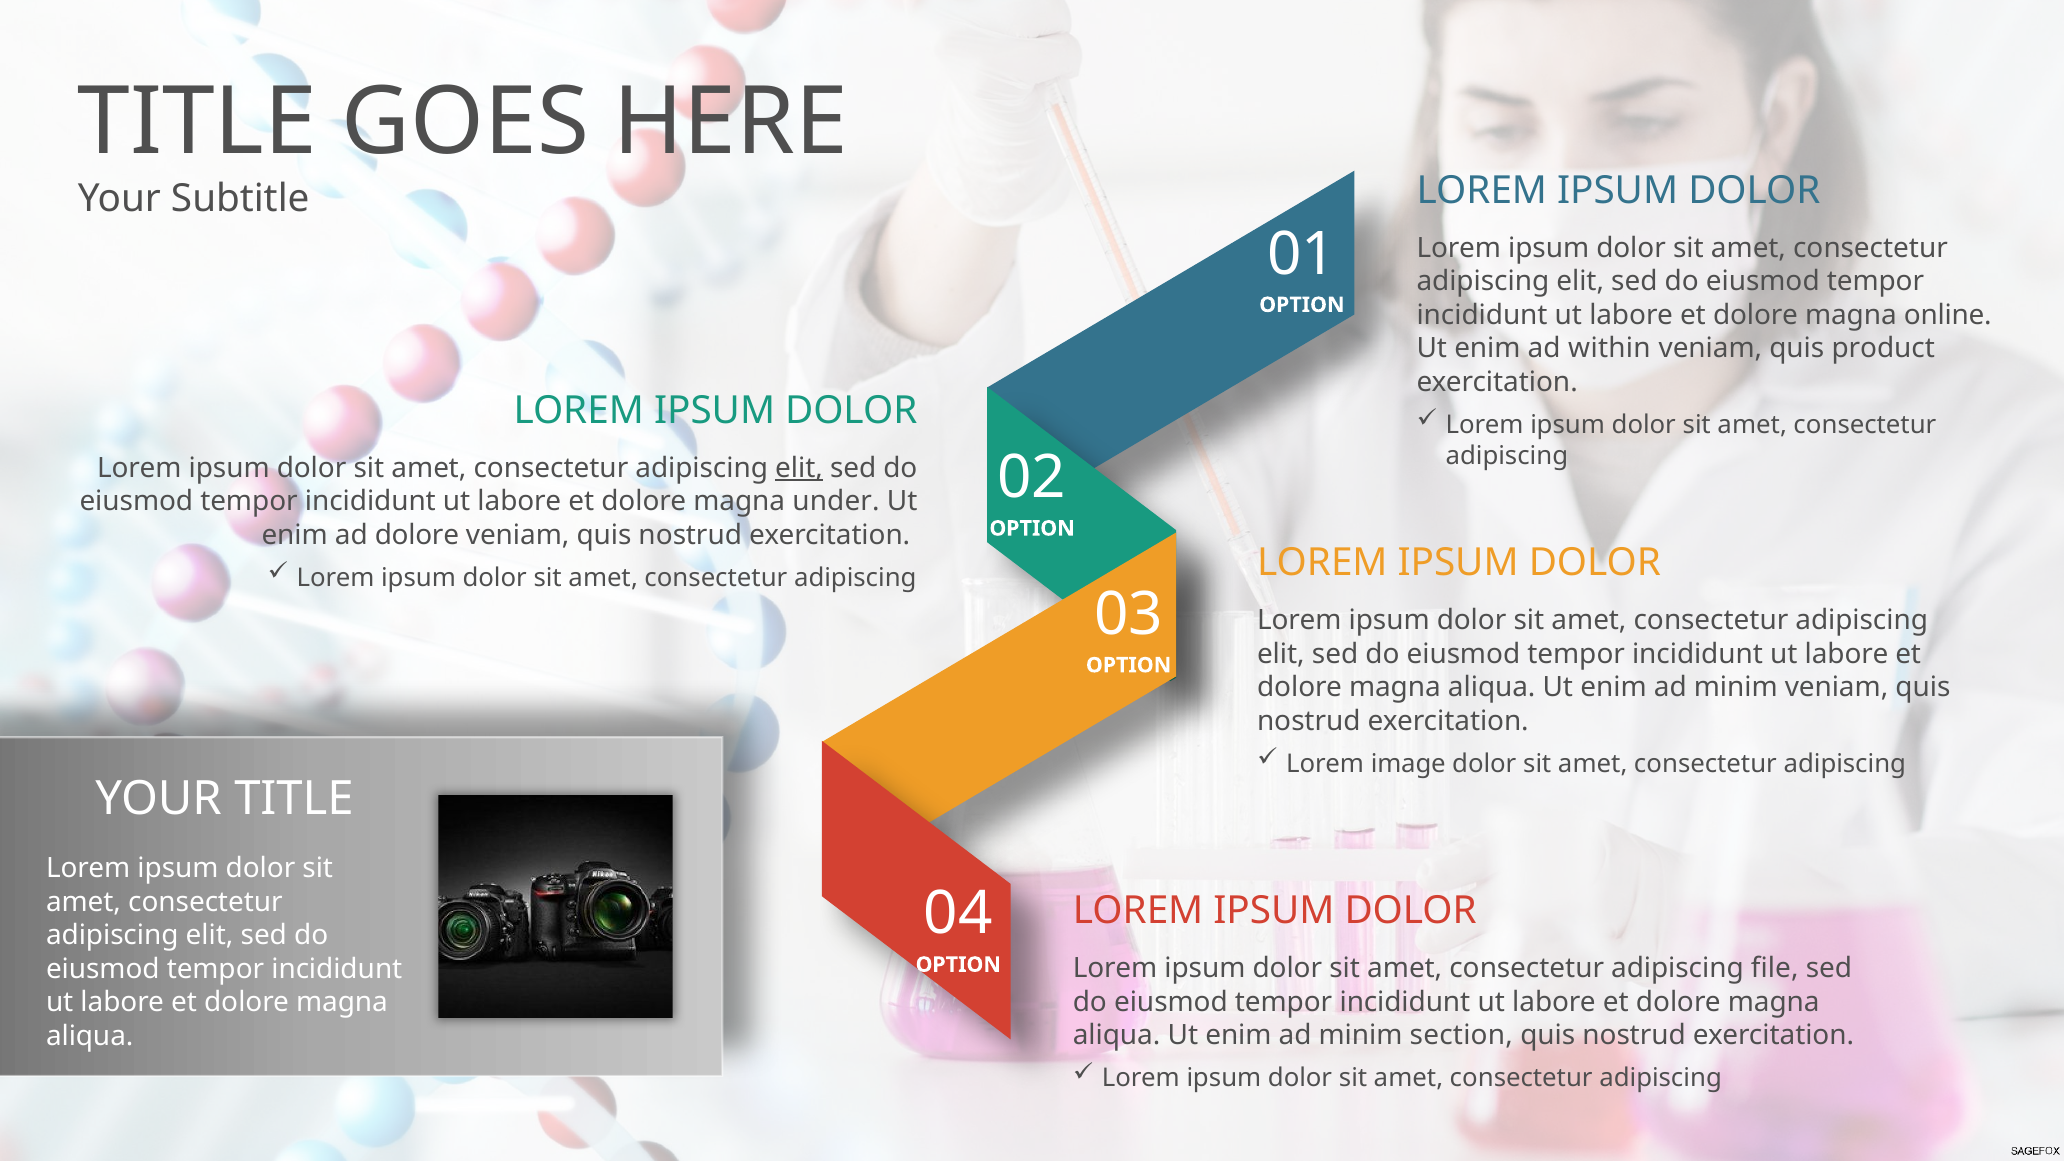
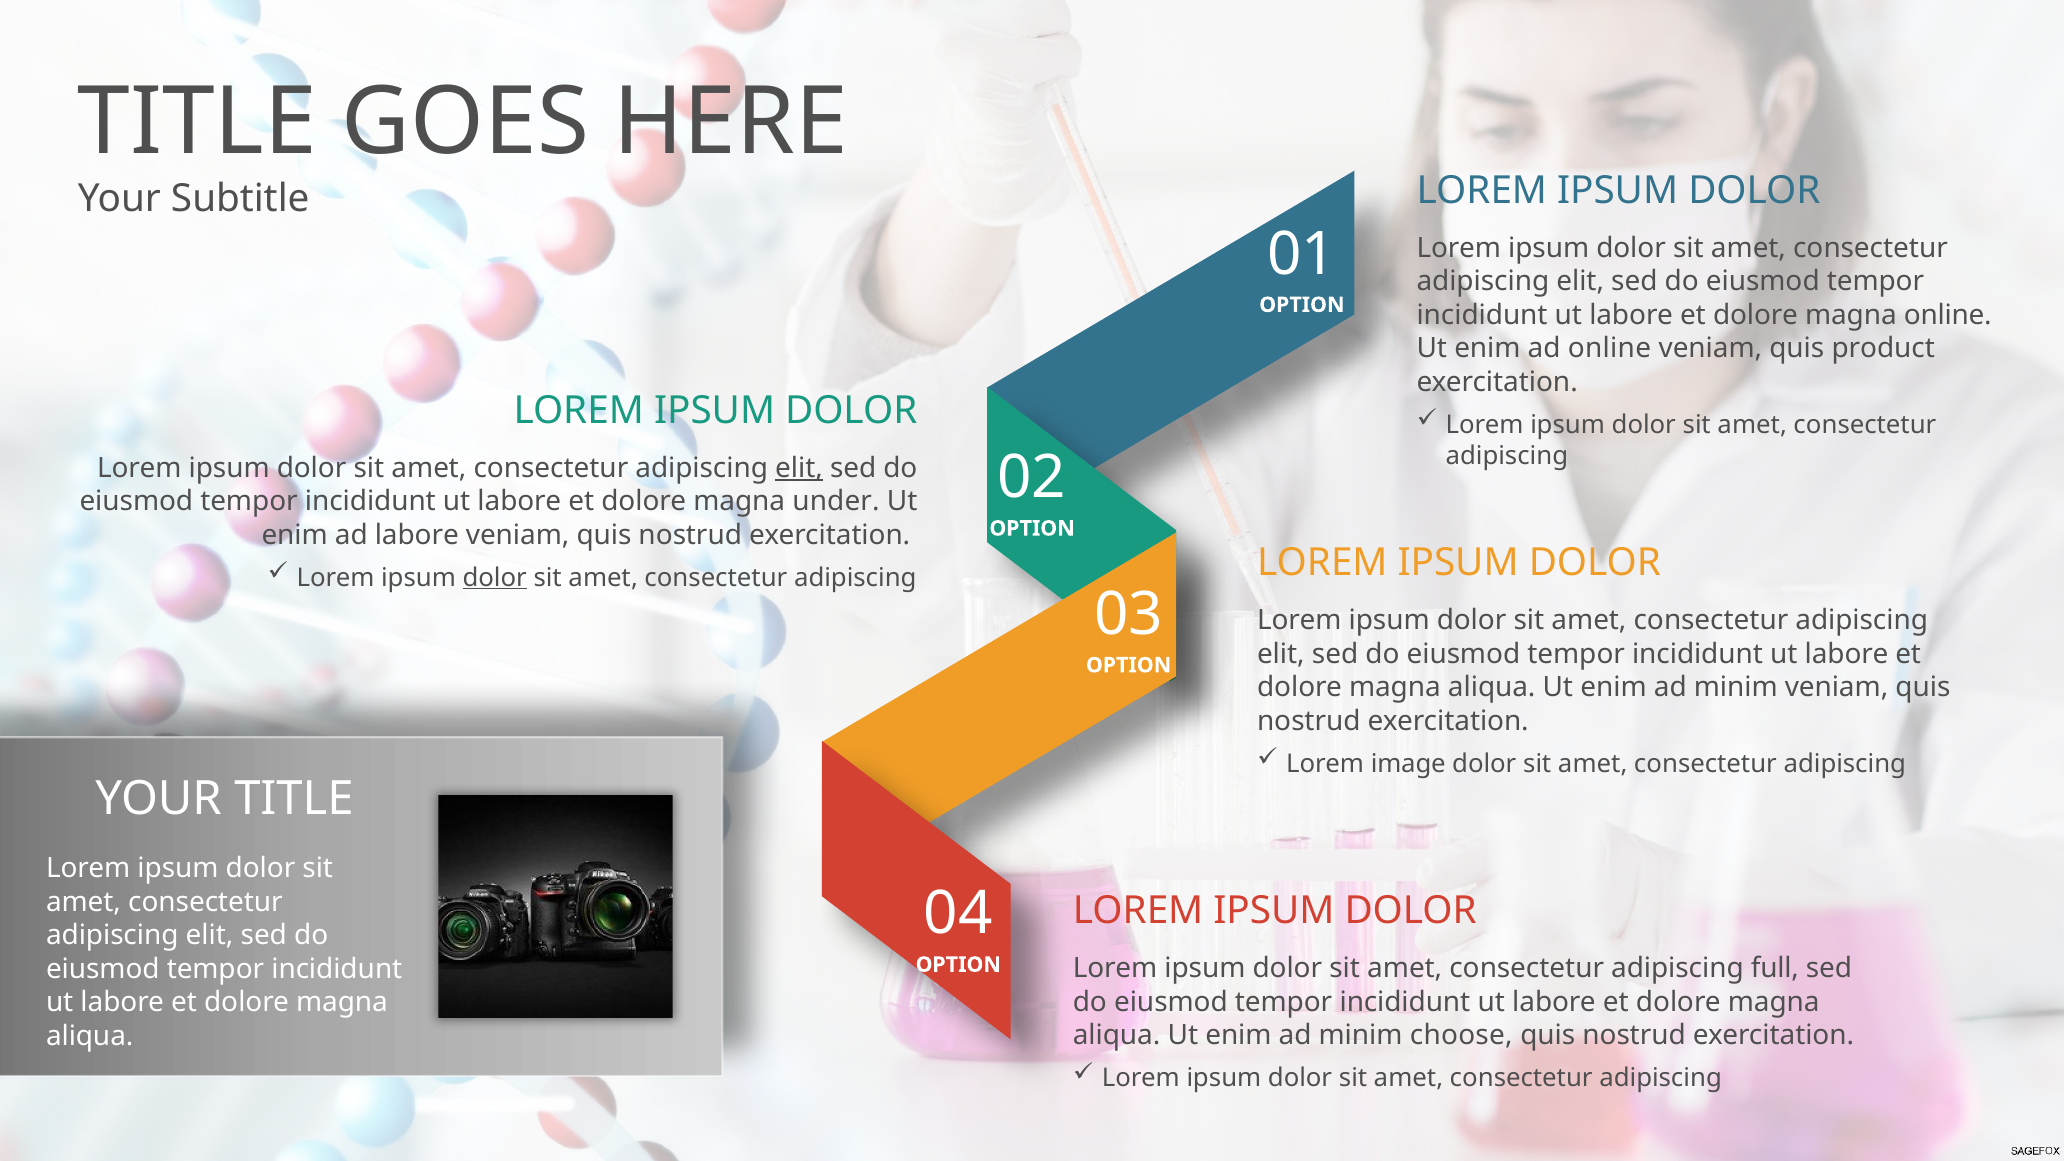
ad within: within -> online
ad dolore: dolore -> labore
dolor at (495, 578) underline: none -> present
file: file -> full
section: section -> choose
